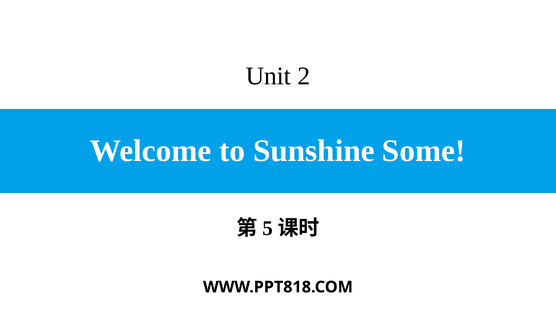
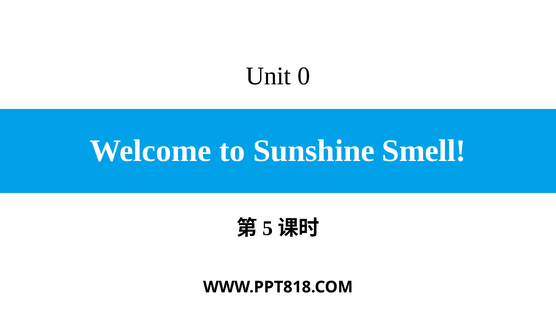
2: 2 -> 0
Some: Some -> Smell
